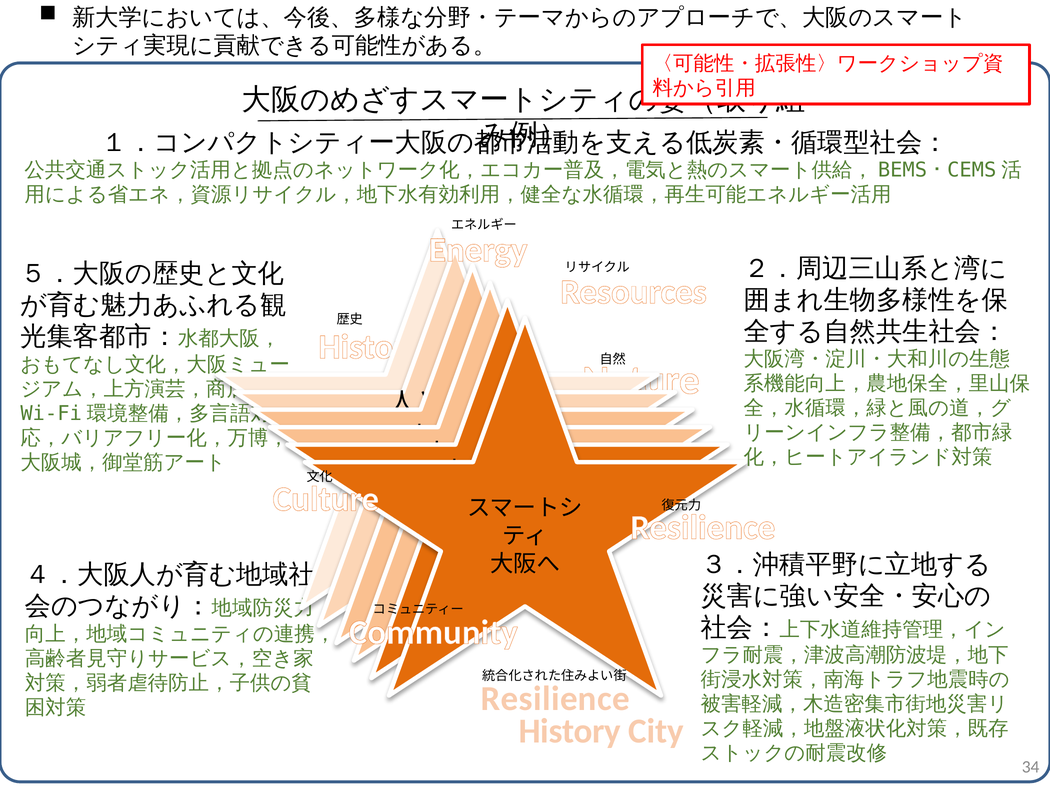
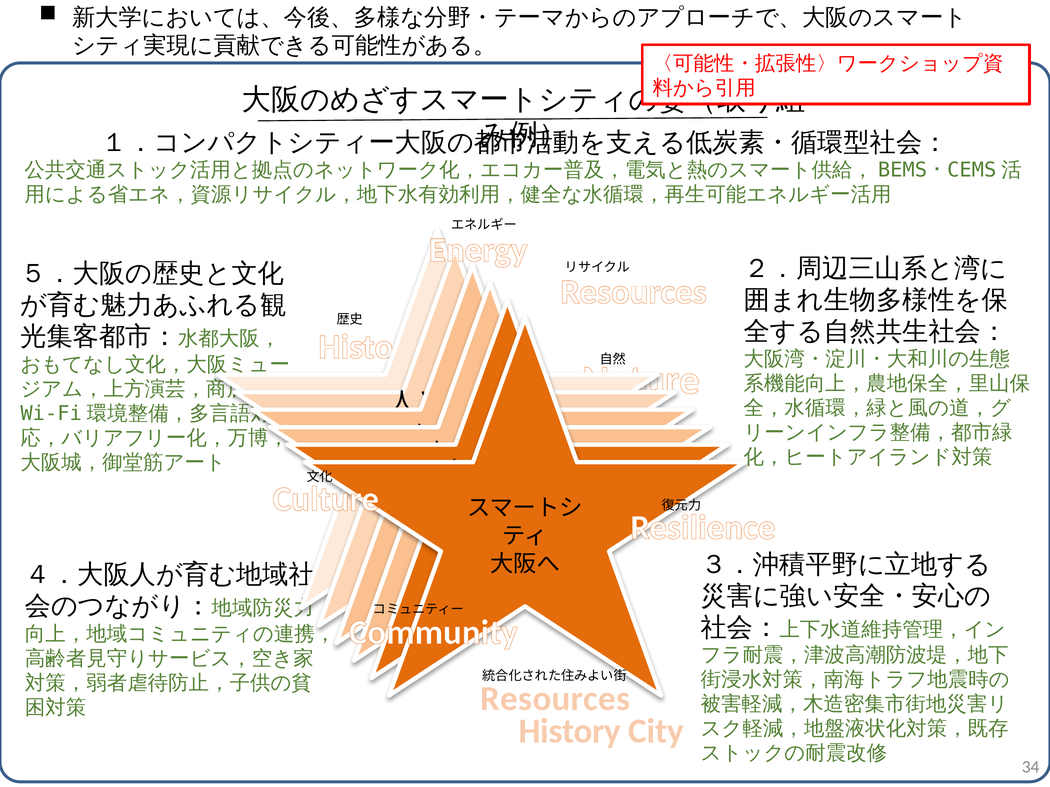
Resilience at (555, 699): Resilience -> Resources
